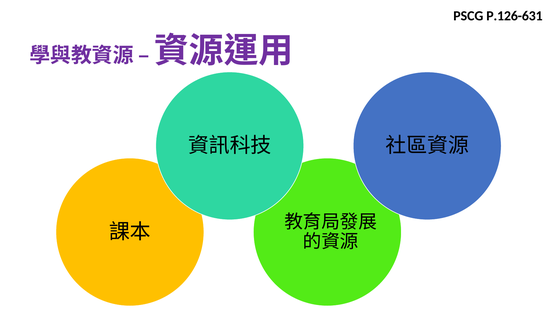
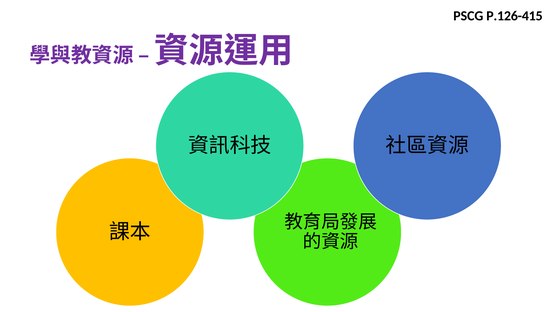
P.126-631: P.126-631 -> P.126-415
